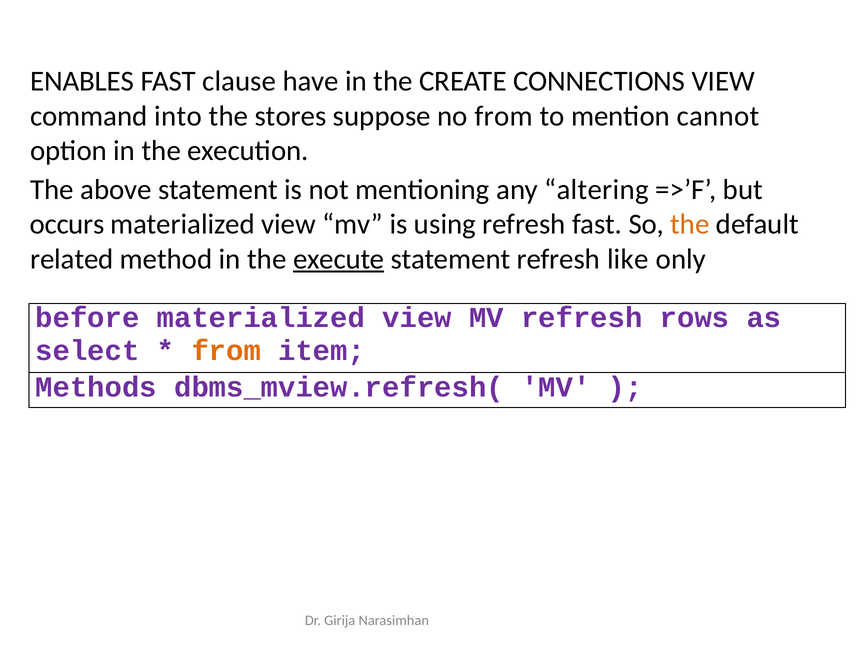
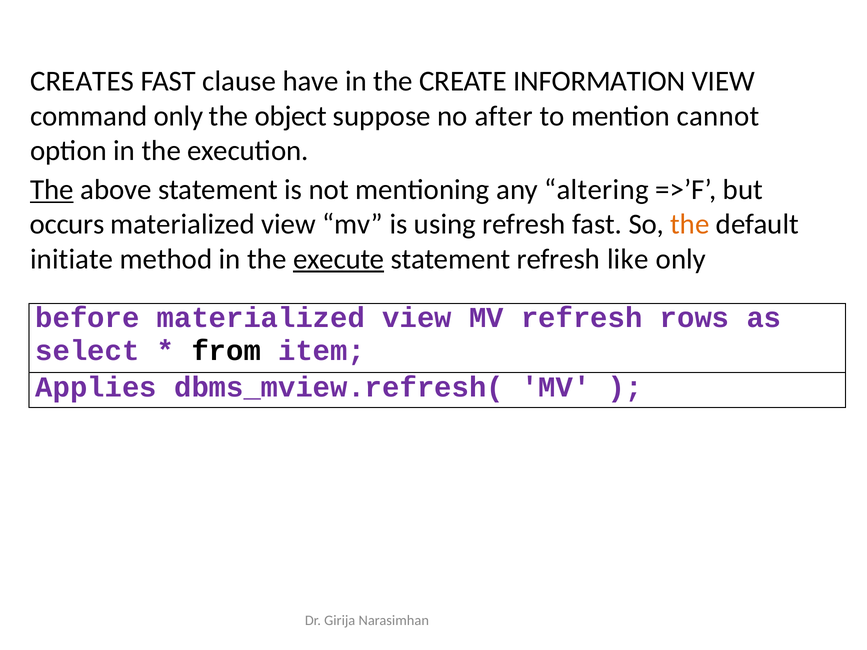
ENABLES: ENABLES -> CREATES
CONNECTIONS: CONNECTIONS -> INFORMATION
command into: into -> only
stores: stores -> object
no from: from -> after
The at (52, 190) underline: none -> present
related: related -> initiate
from at (226, 351) colour: orange -> black
Methods: Methods -> Applies
